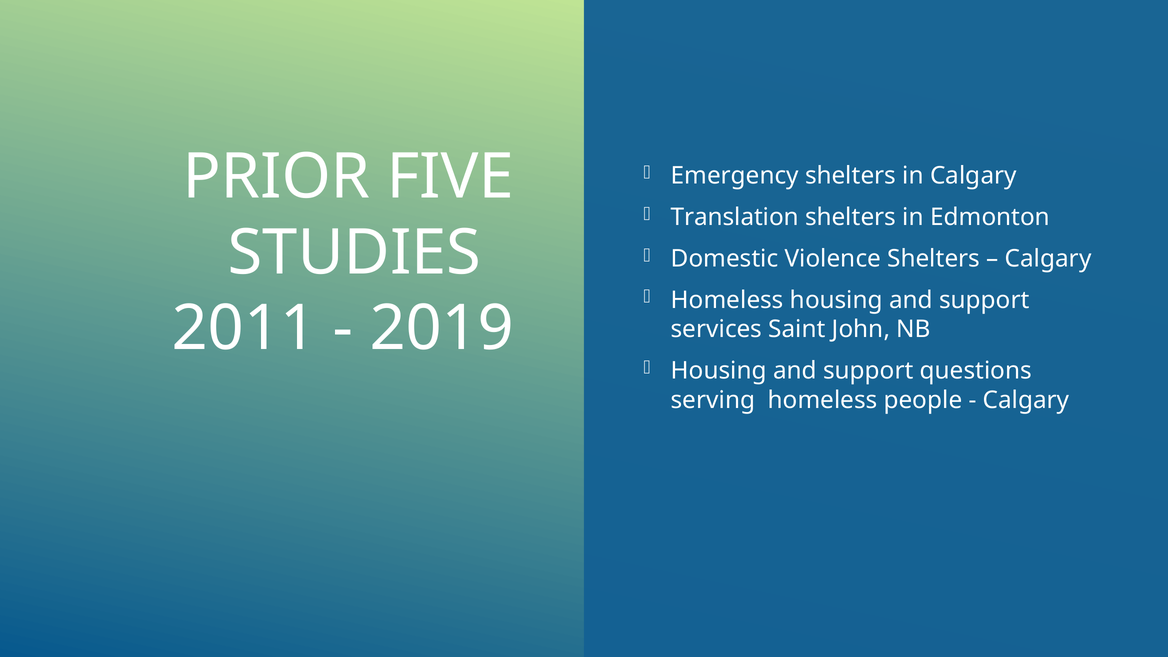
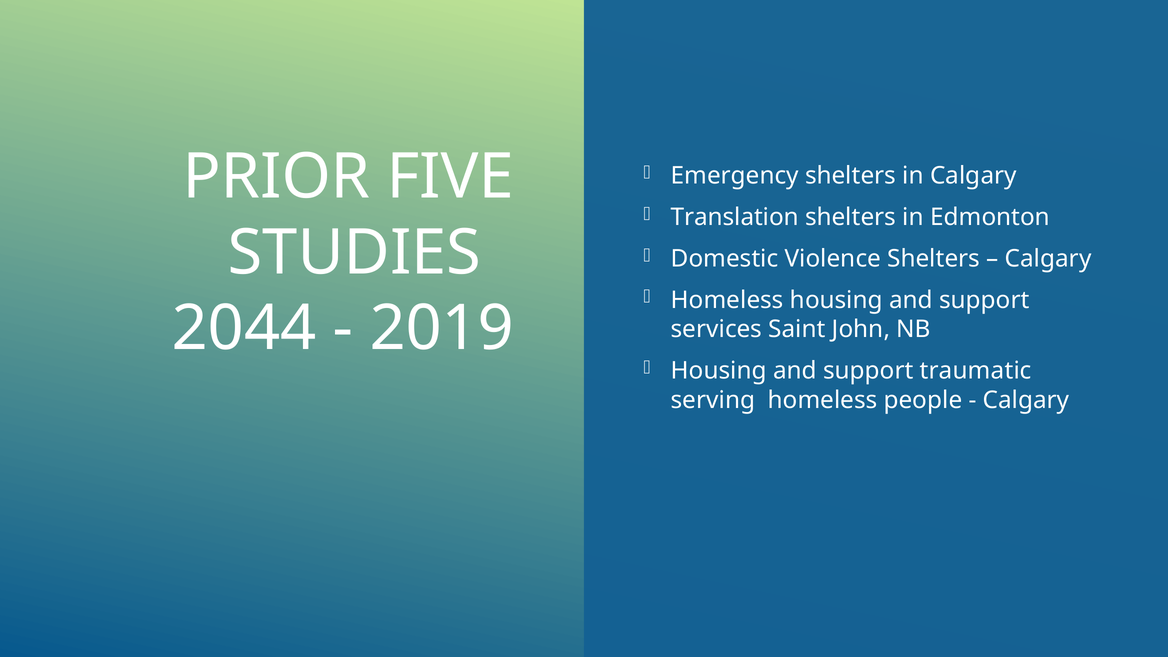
2011: 2011 -> 2044
questions: questions -> traumatic
